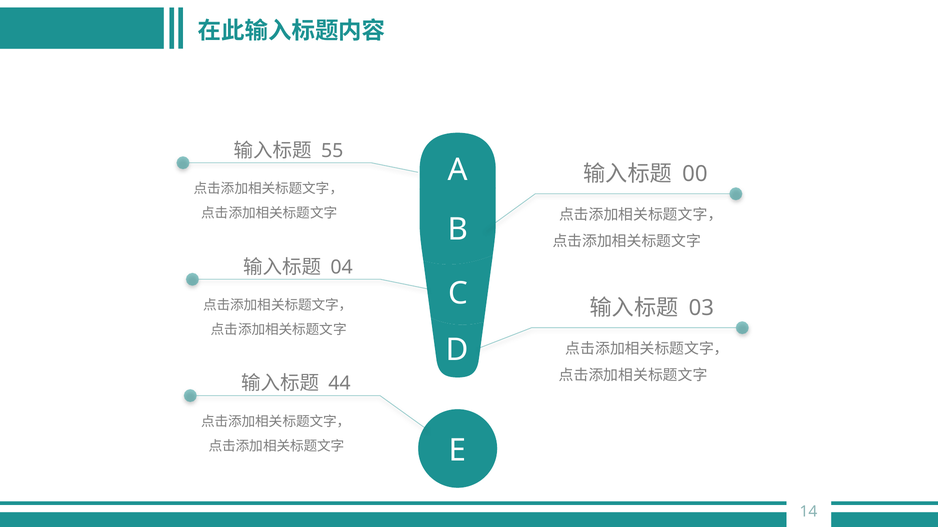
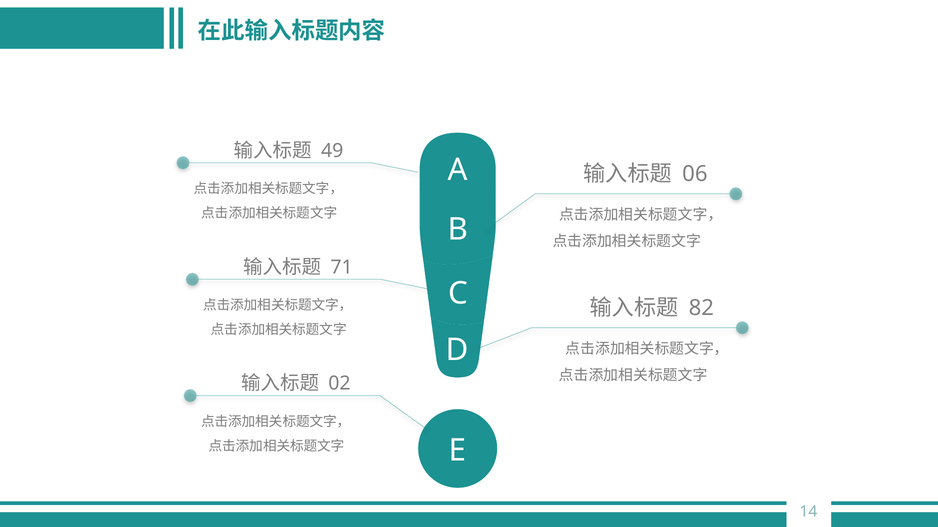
55: 55 -> 49
00: 00 -> 06
04: 04 -> 71
03: 03 -> 82
44: 44 -> 02
